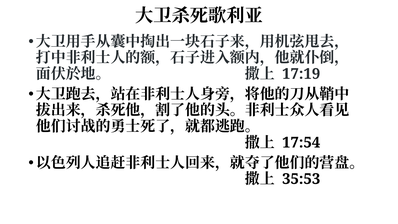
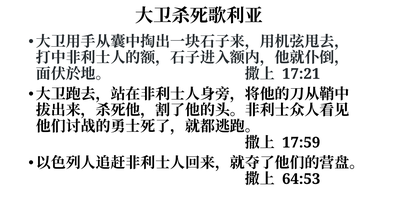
17:19: 17:19 -> 17:21
17:54: 17:54 -> 17:59
35:53: 35:53 -> 64:53
